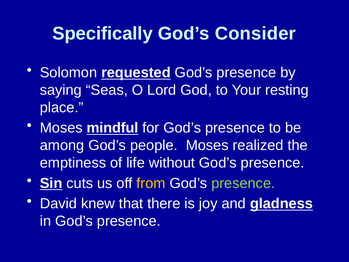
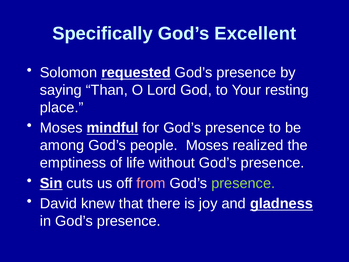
Consider: Consider -> Excellent
Seas: Seas -> Than
from colour: yellow -> pink
